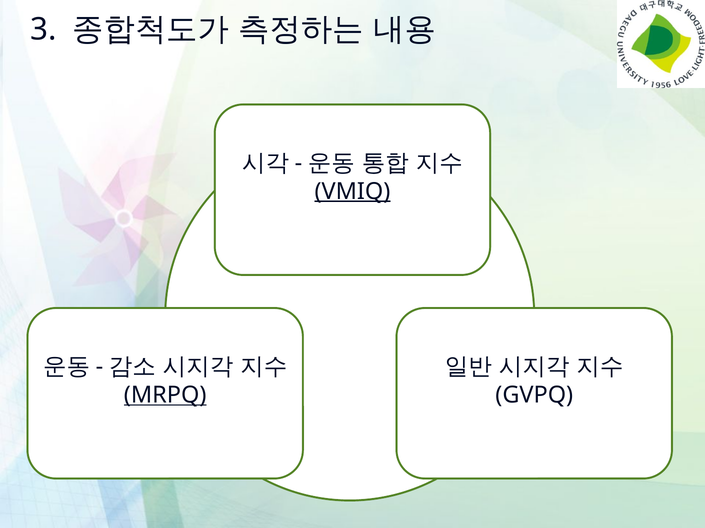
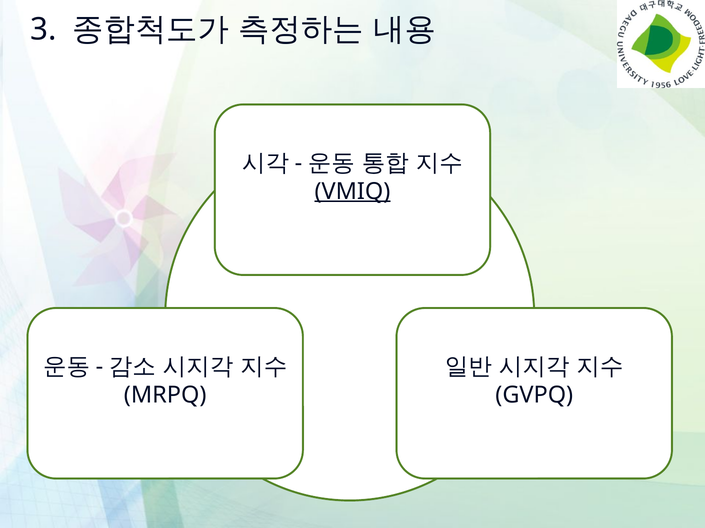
MRPQ underline: present -> none
